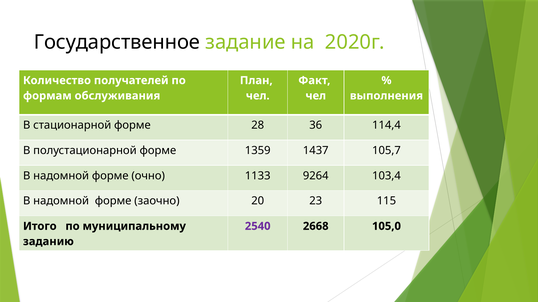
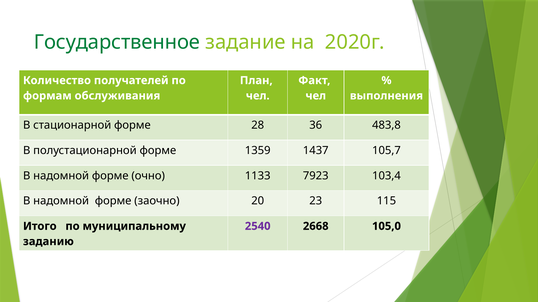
Государственное colour: black -> green
114,4: 114,4 -> 483,8
9264: 9264 -> 7923
